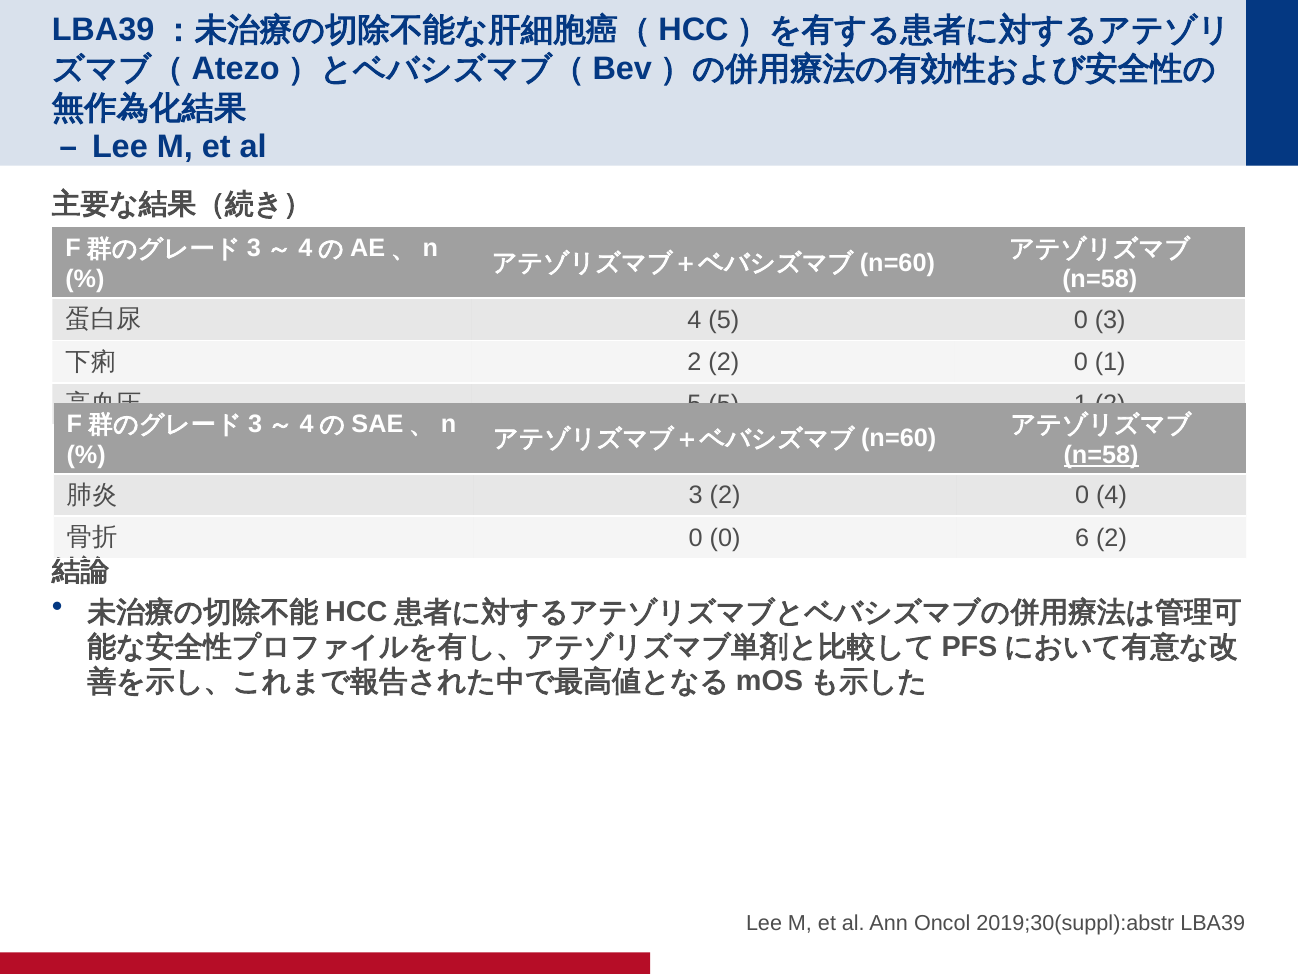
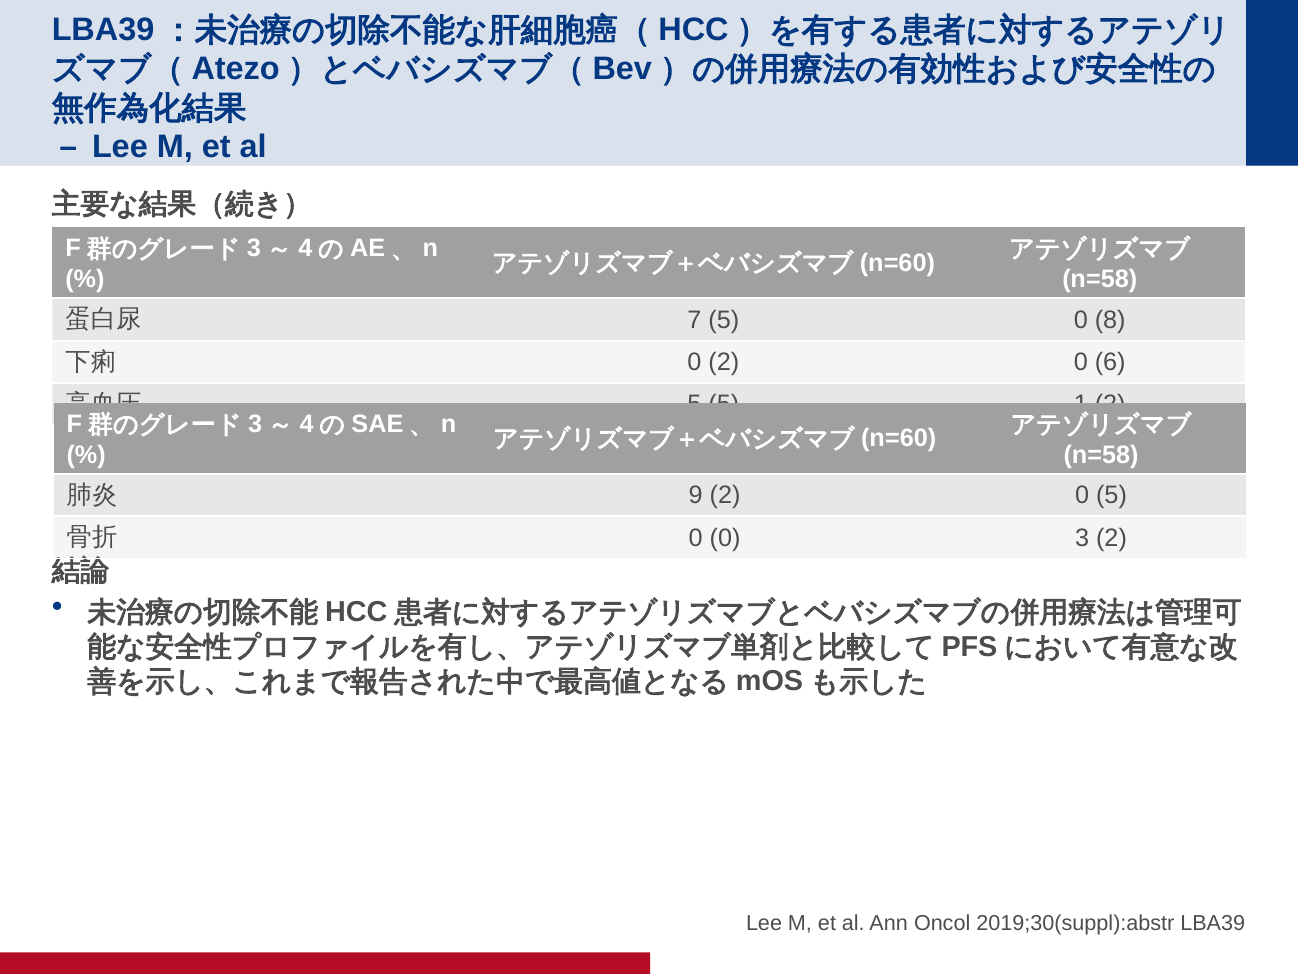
4 at (694, 320): 4 -> 7
0 3: 3 -> 8
2 at (694, 362): 2 -> 0
0 1: 1 -> 6
n=58 at (1101, 455) underline: present -> none
3 at (696, 495): 3 -> 9
0 4: 4 -> 5
6: 6 -> 3
